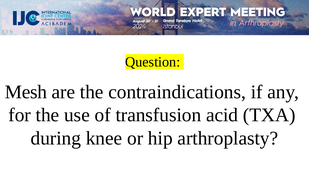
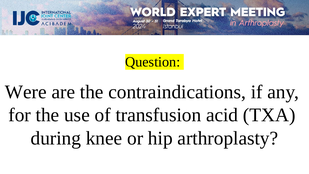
Mesh: Mesh -> Were
